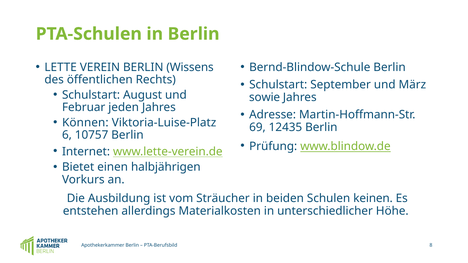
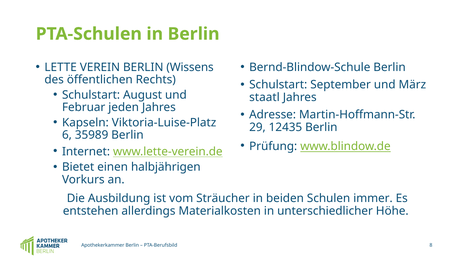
sowie: sowie -> staatl
Können: Können -> Kapseln
69: 69 -> 29
10757: 10757 -> 35989
keinen: keinen -> immer
